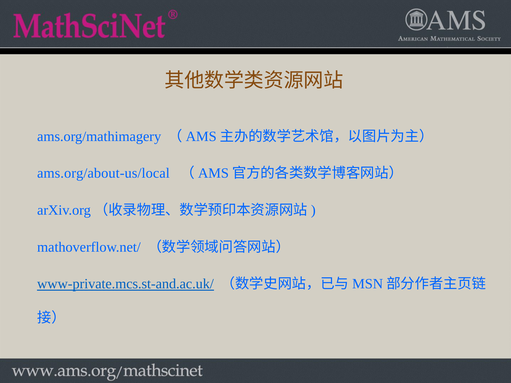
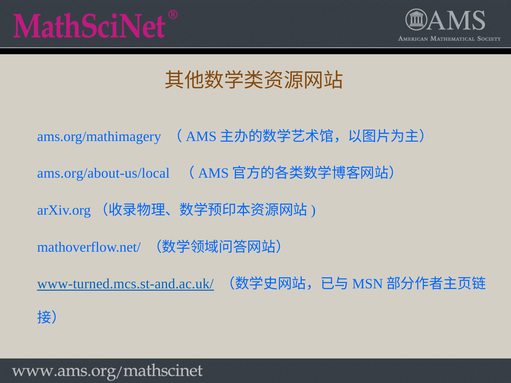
www-private.mcs.st-and.ac.uk/: www-private.mcs.st-and.ac.uk/ -> www-turned.mcs.st-and.ac.uk/
